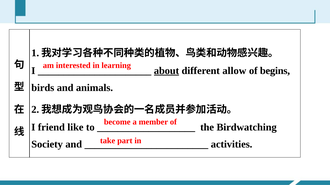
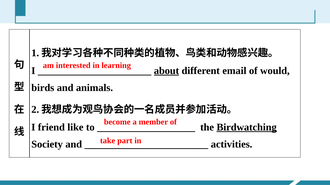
allow: allow -> email
begins: begins -> would
Birdwatching underline: none -> present
